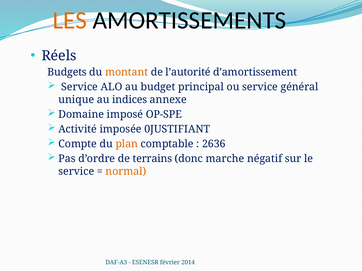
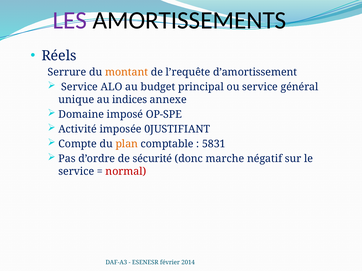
LES colour: orange -> purple
Budgets: Budgets -> Serrure
l’autorité: l’autorité -> l’requête
2636: 2636 -> 5831
terrains: terrains -> sécurité
normal colour: orange -> red
